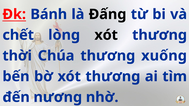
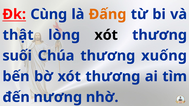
Bánh: Bánh -> Cùng
Đấng colour: black -> orange
chết: chết -> thật
thời: thời -> suối
